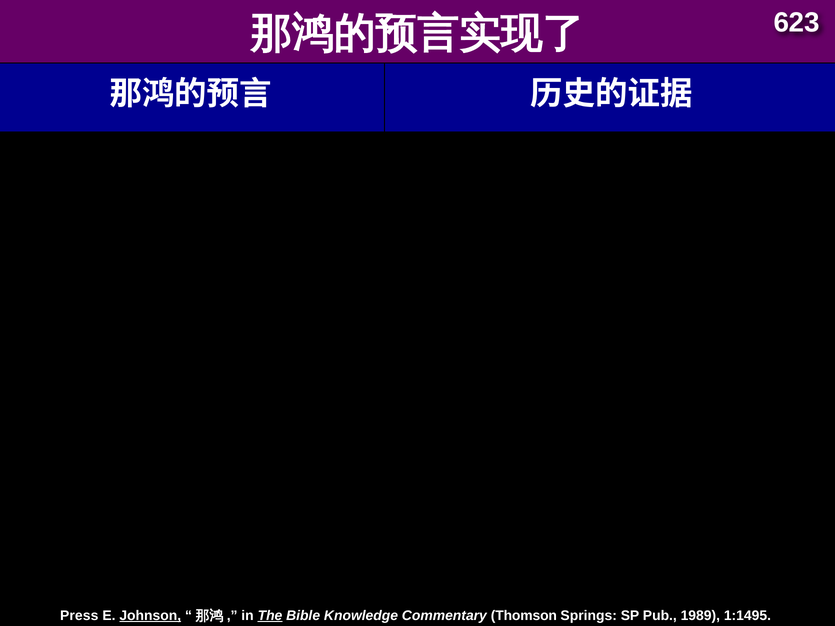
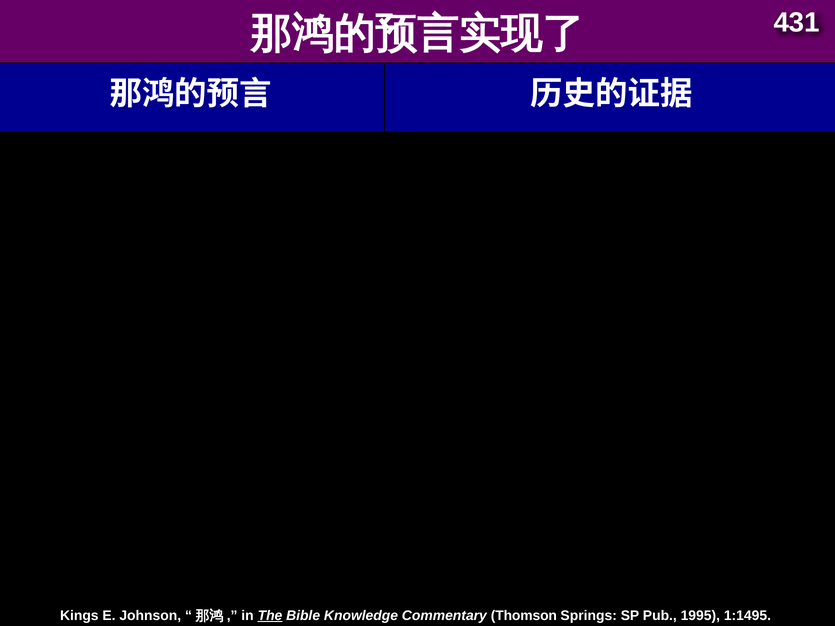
623: 623 -> 431
Press: Press -> Kings
Johnson underline: present -> none
1989: 1989 -> 1995
